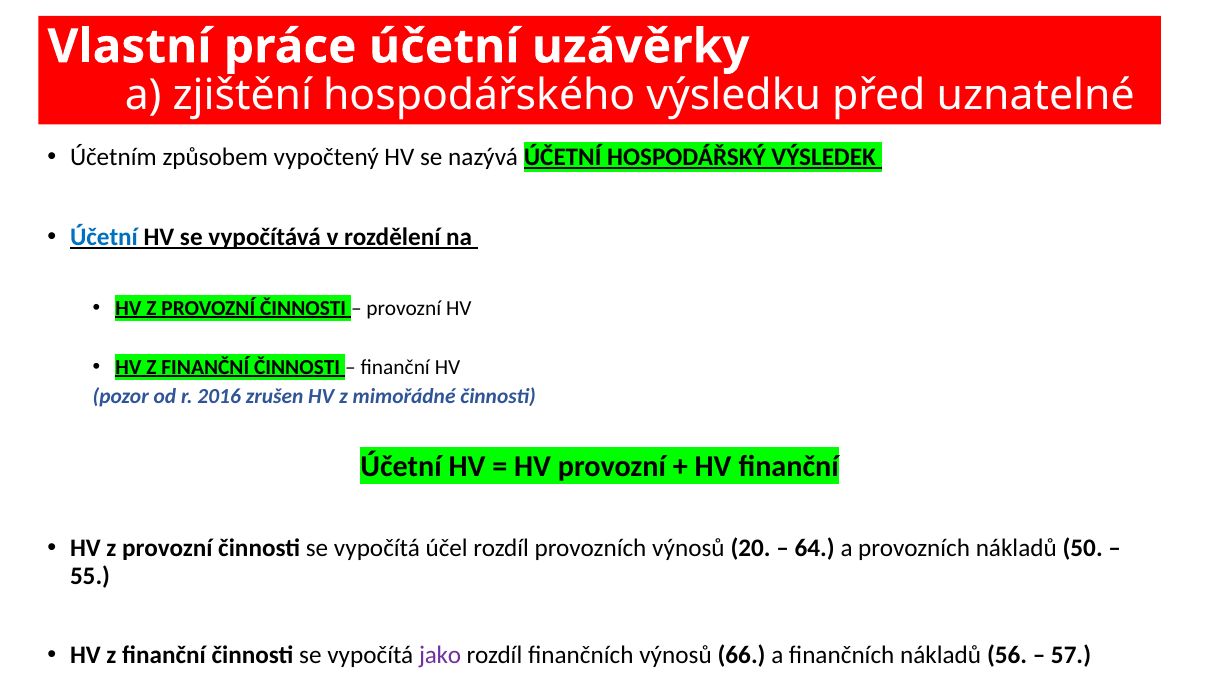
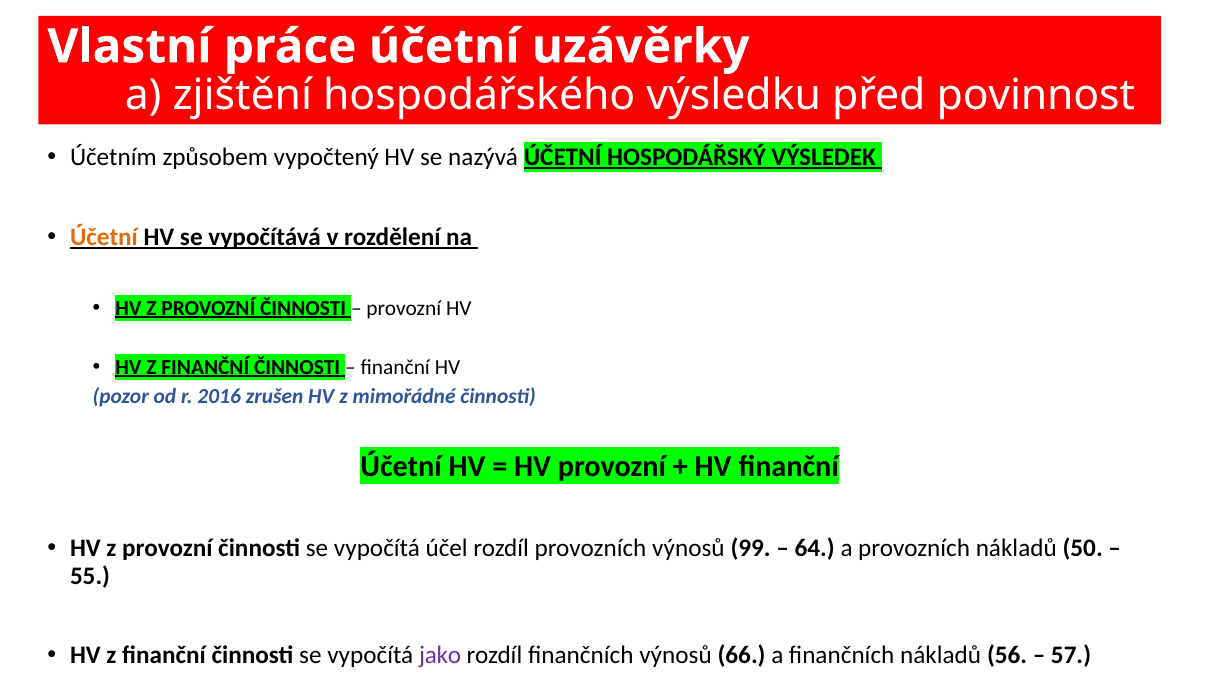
uznatelné: uznatelné -> povinnost
Účetní at (104, 237) colour: blue -> orange
20: 20 -> 99
